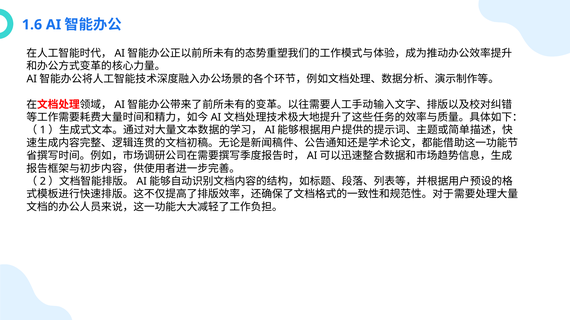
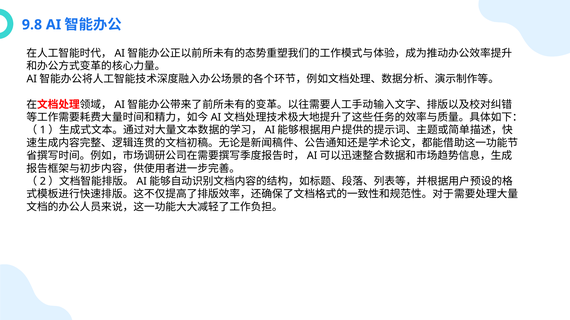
1.6: 1.6 -> 9.8
